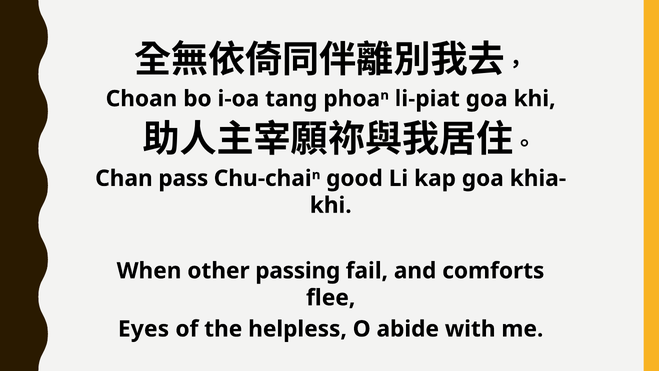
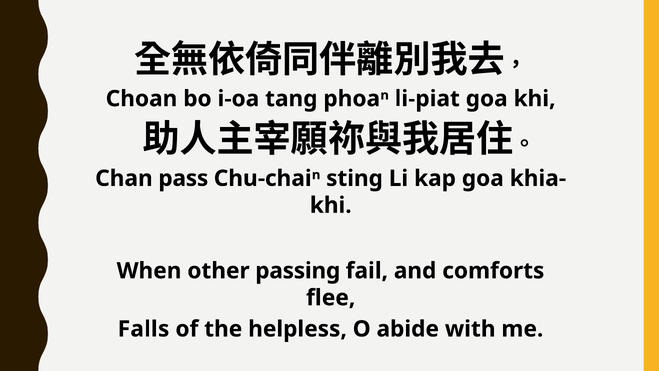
good: good -> sting
Eyes: Eyes -> Falls
